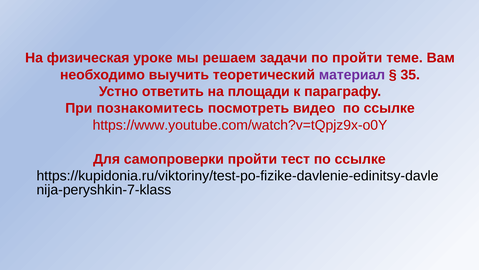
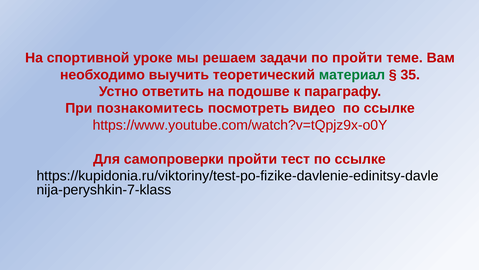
физическая: физическая -> спортивной
материал colour: purple -> green
площади: площади -> подошве
